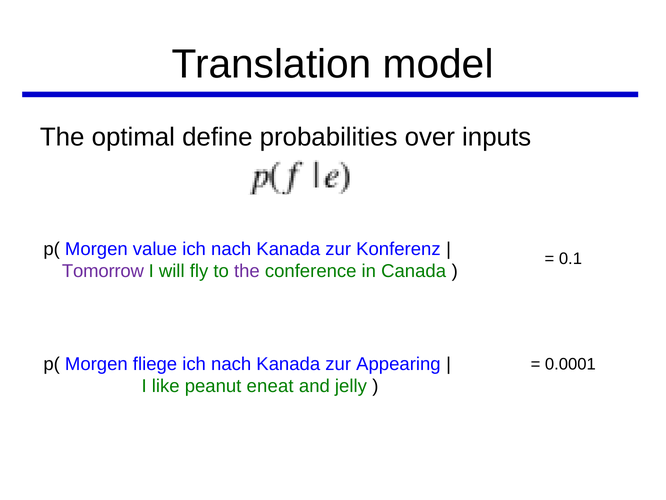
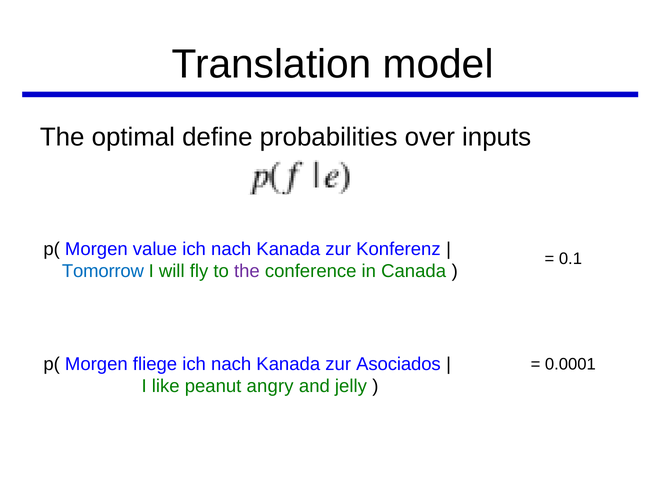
Tomorrow colour: purple -> blue
Appearing: Appearing -> Asociados
eneat: eneat -> angry
